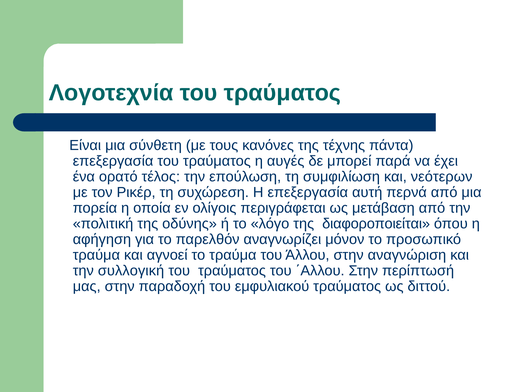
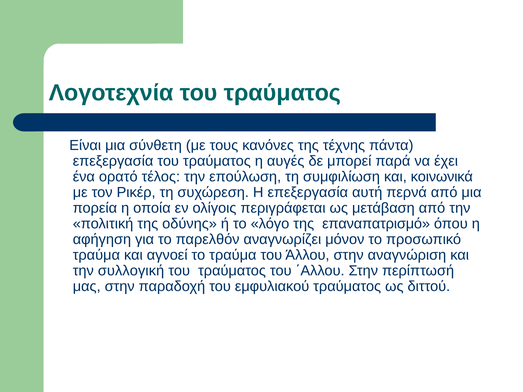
νεότερων: νεότερων -> κοινωνικά
διαφοροποιείται: διαφοροποιείται -> επαναπατρισμό
